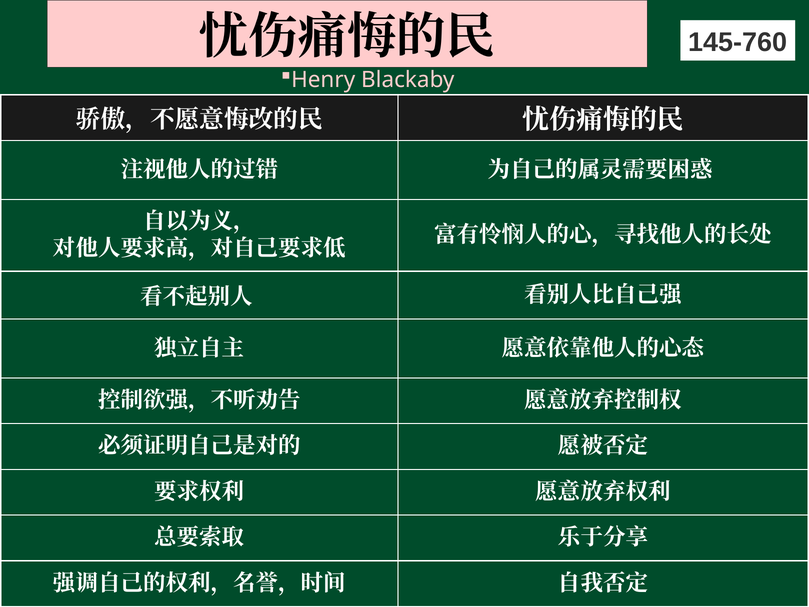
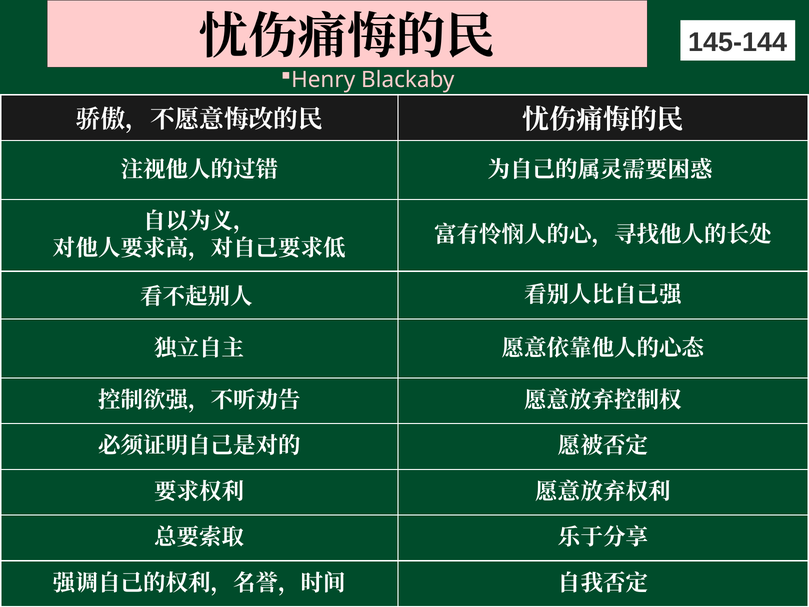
145-760: 145-760 -> 145-144
